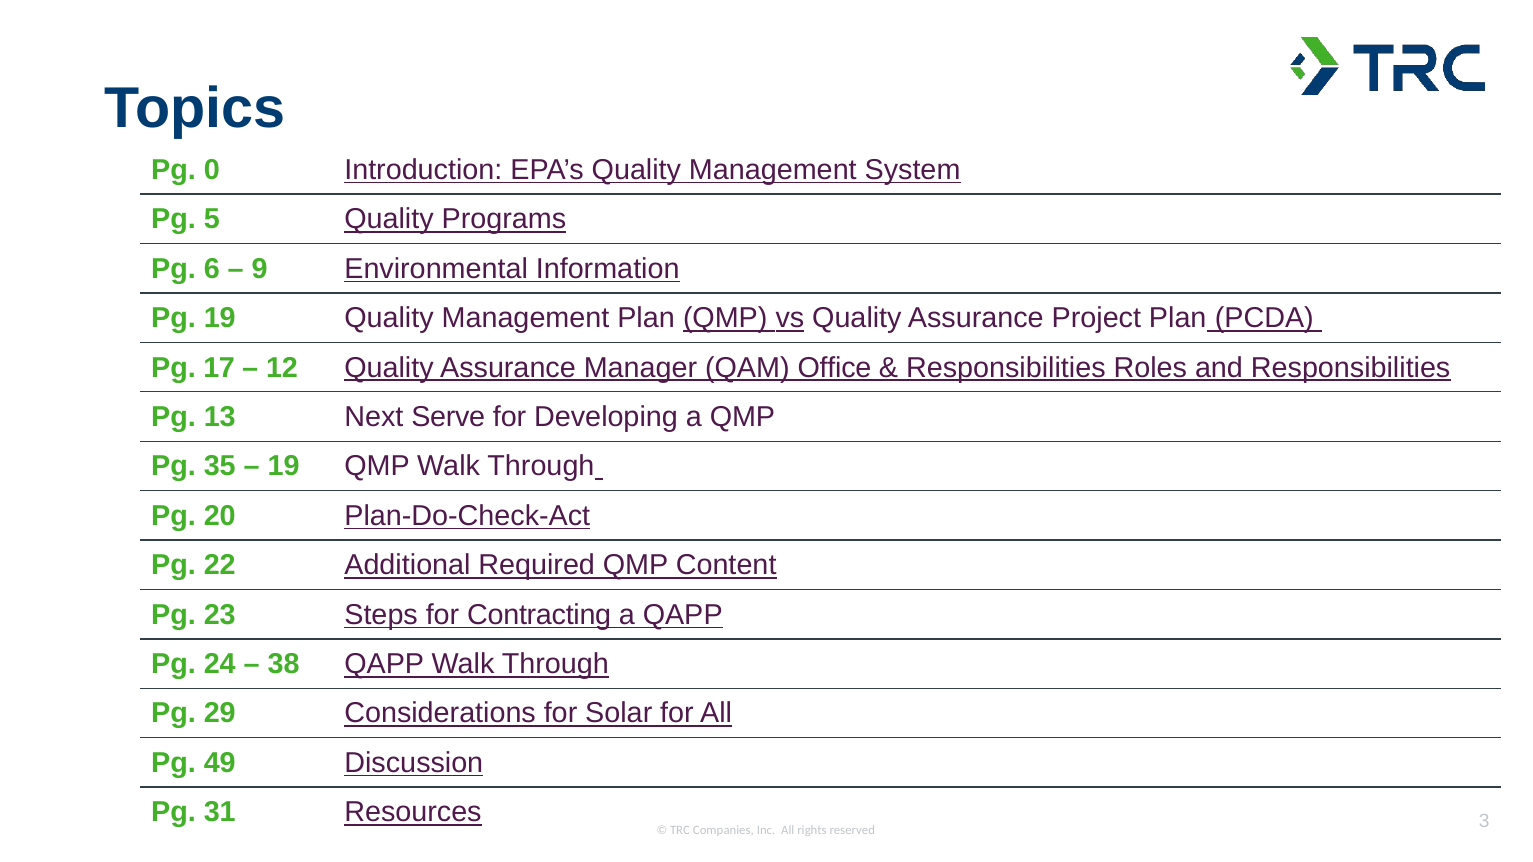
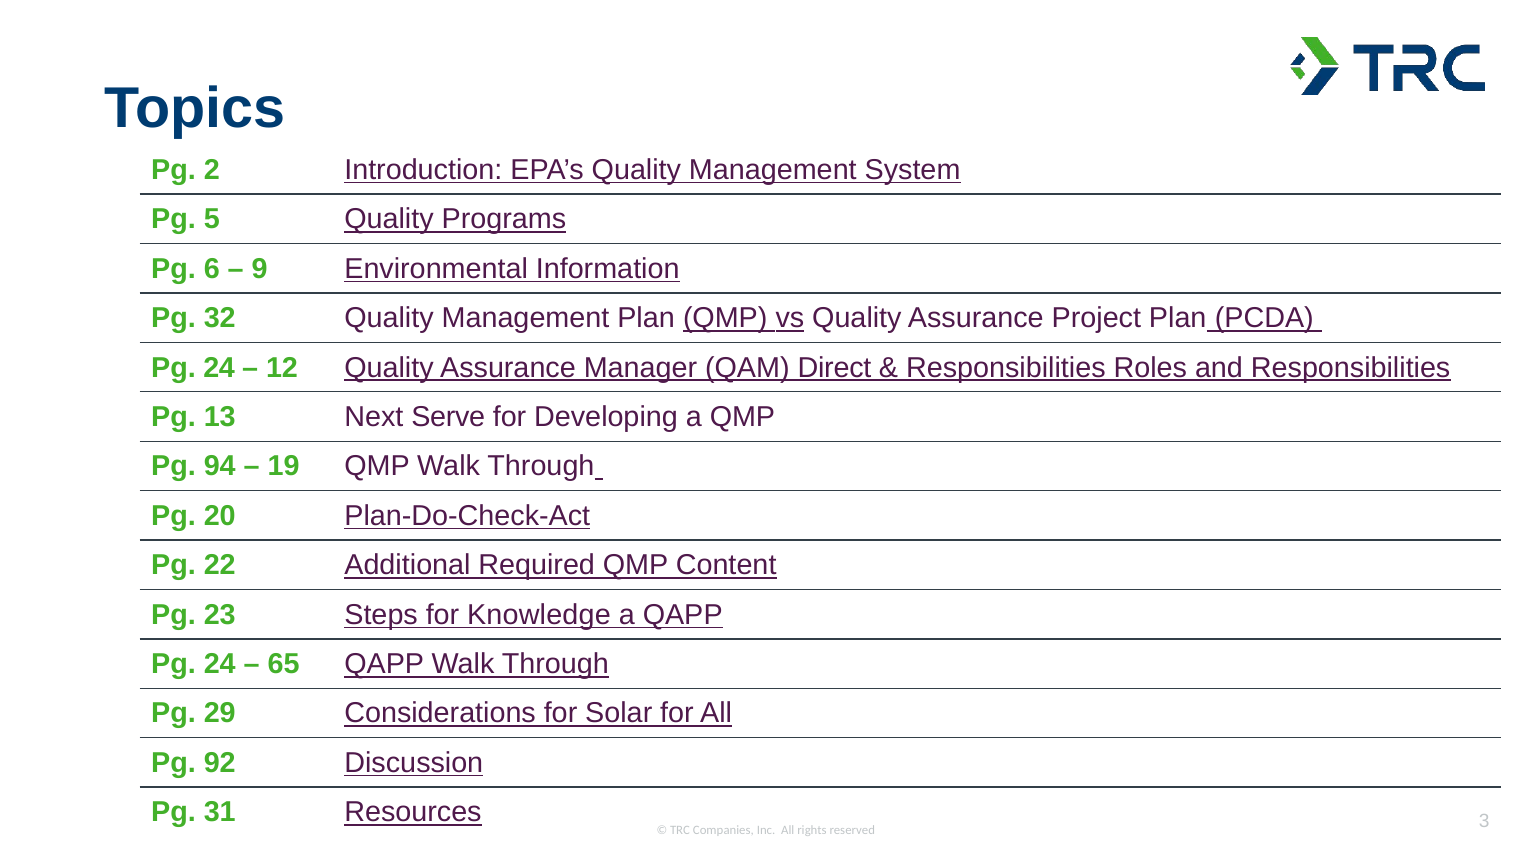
0: 0 -> 2
Pg 19: 19 -> 32
17 at (219, 368): 17 -> 24
Office: Office -> Direct
35: 35 -> 94
Contracting: Contracting -> Knowledge
38: 38 -> 65
49: 49 -> 92
